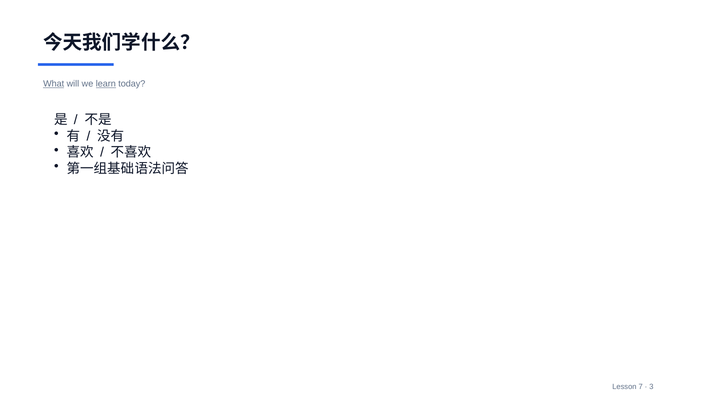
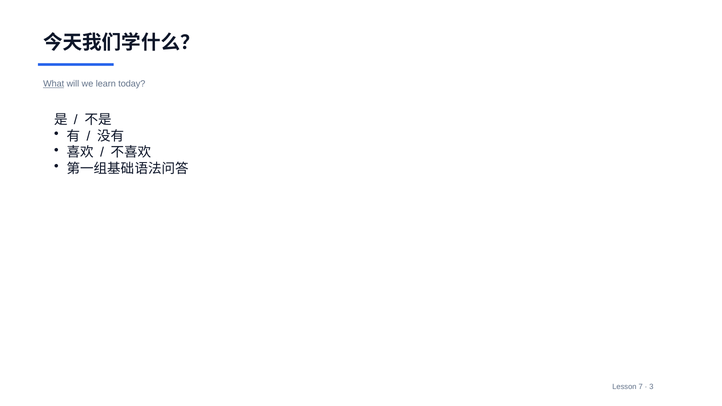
learn underline: present -> none
